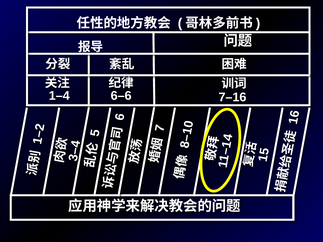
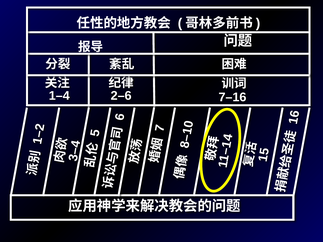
6–6: 6–6 -> 2–6
